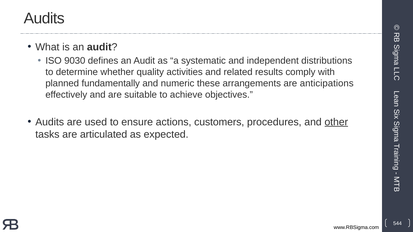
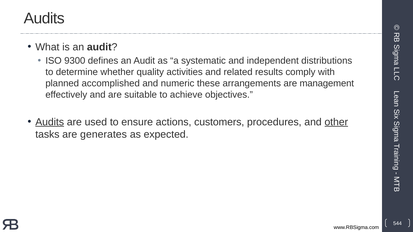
9030: 9030 -> 9300
fundamentally: fundamentally -> accomplished
anticipations: anticipations -> management
Audits at (50, 122) underline: none -> present
articulated: articulated -> generates
